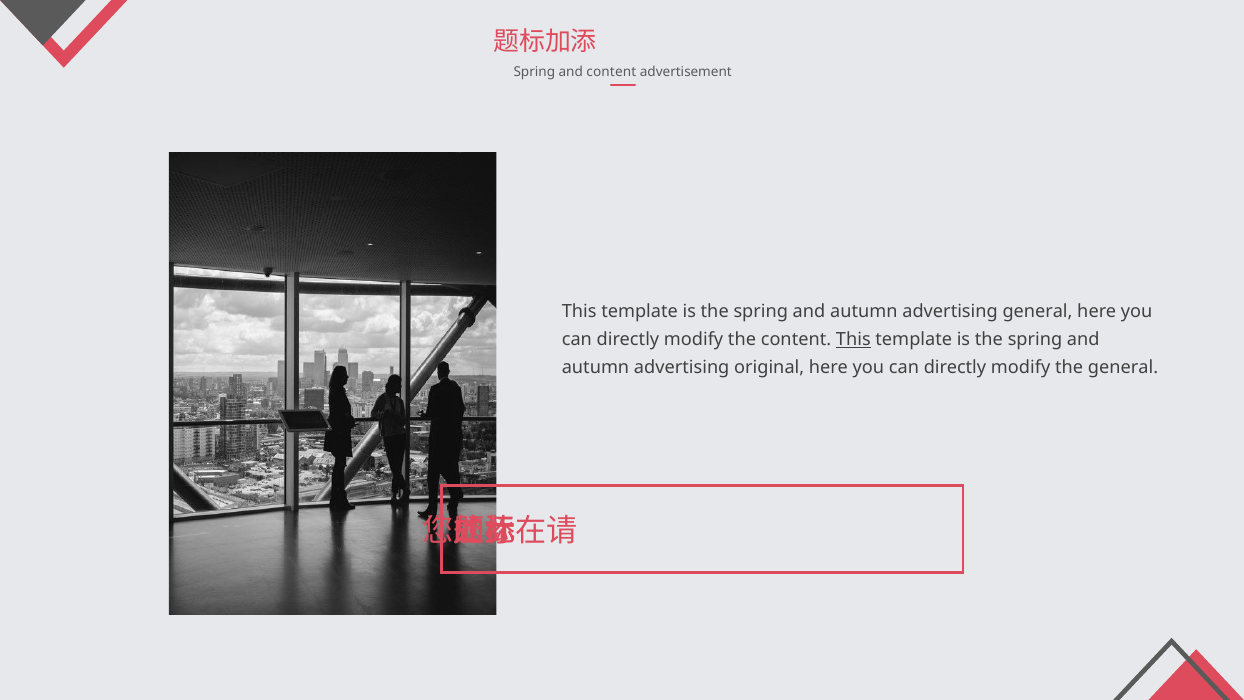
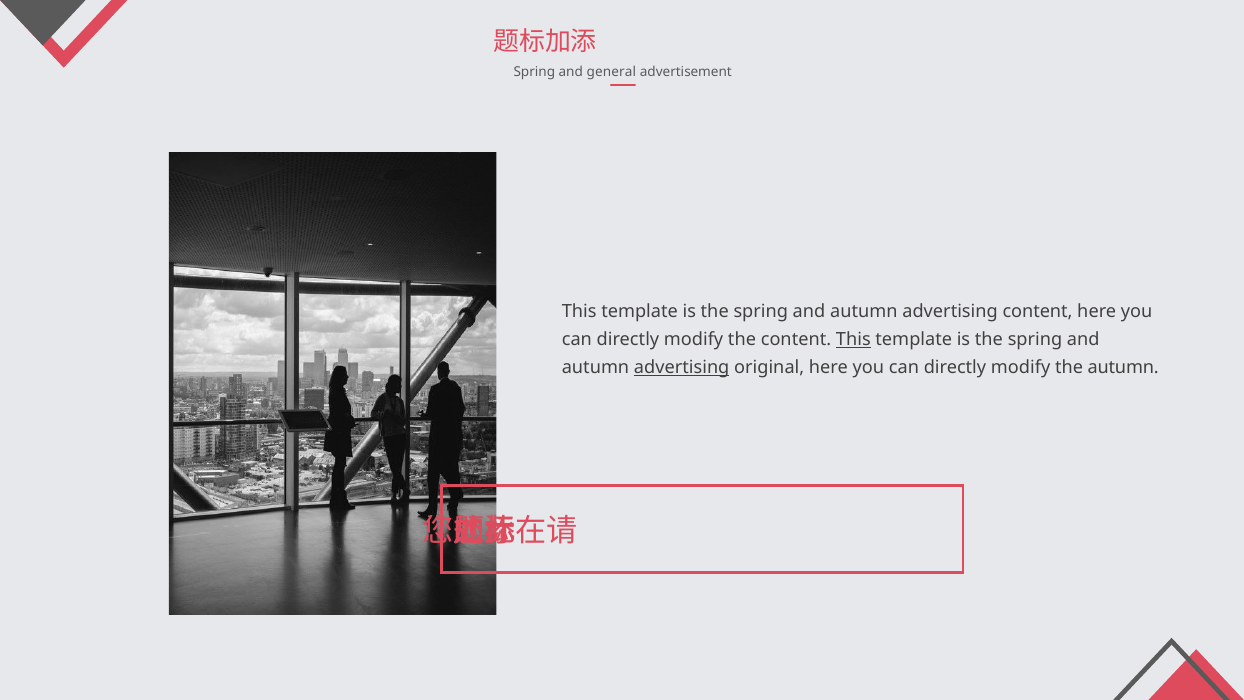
and content: content -> general
advertising general: general -> content
advertising at (682, 368) underline: none -> present
the general: general -> autumn
